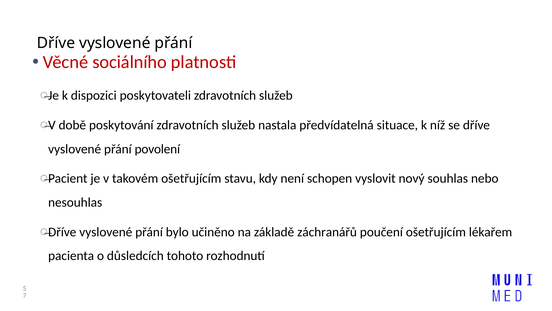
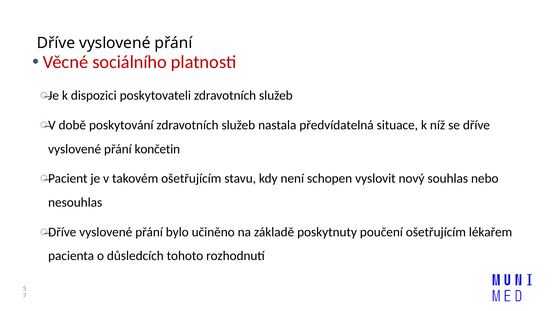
povolení: povolení -> končetin
záchranářů: záchranářů -> poskytnuty
